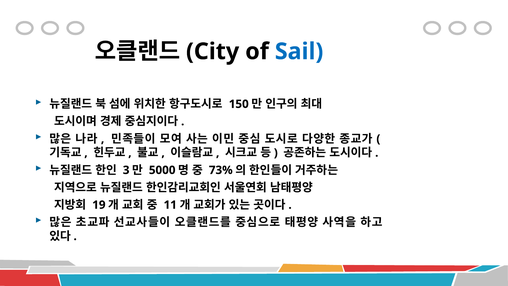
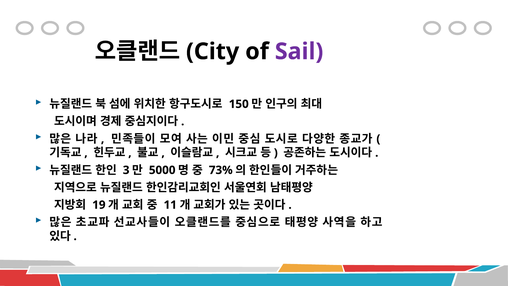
Sail colour: blue -> purple
